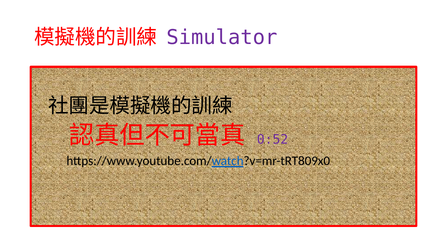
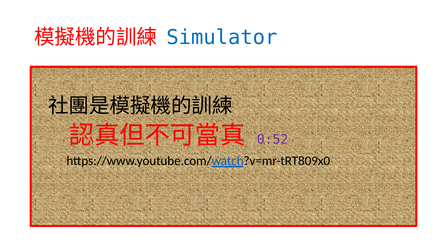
Simulator colour: purple -> blue
